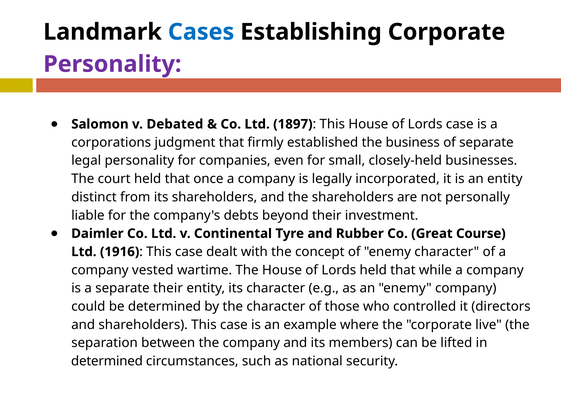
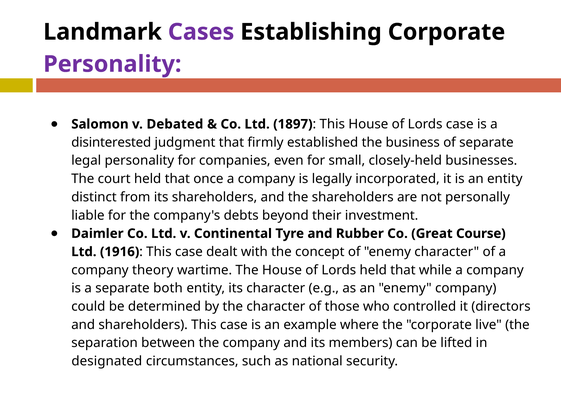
Cases colour: blue -> purple
corporations: corporations -> disinterested
vested: vested -> theory
separate their: their -> both
determined at (107, 362): determined -> designated
